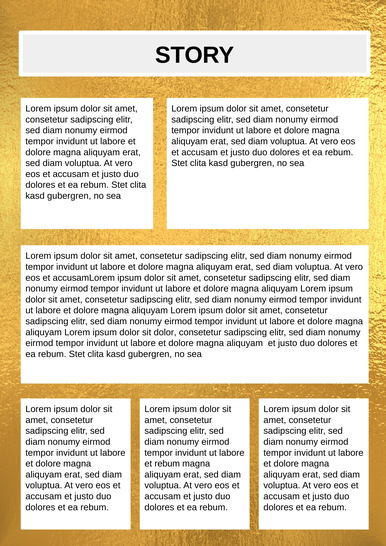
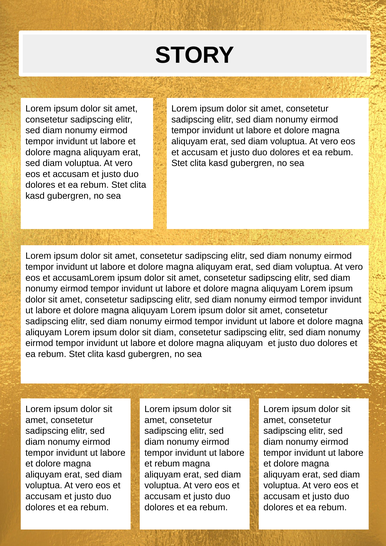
sit dolor: dolor -> diam
